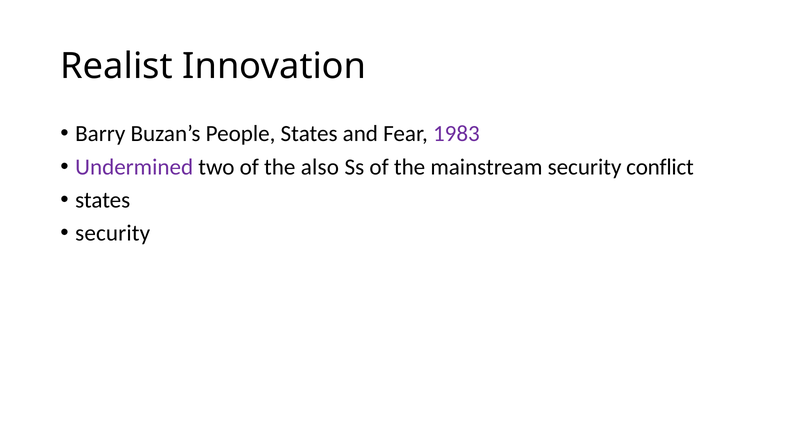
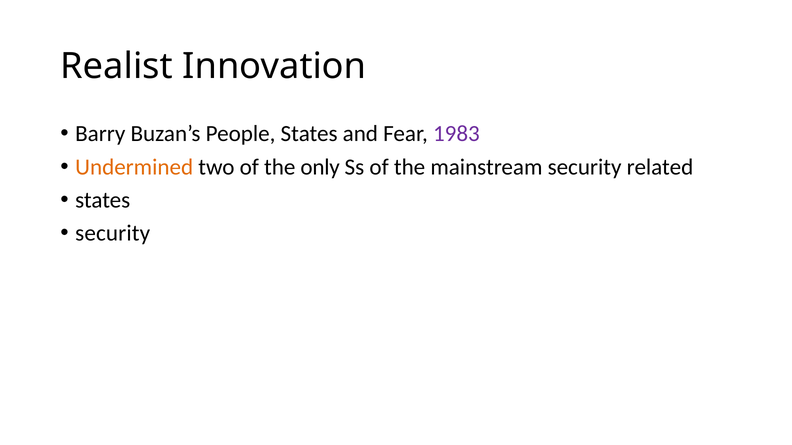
Undermined colour: purple -> orange
also: also -> only
conflict: conflict -> related
